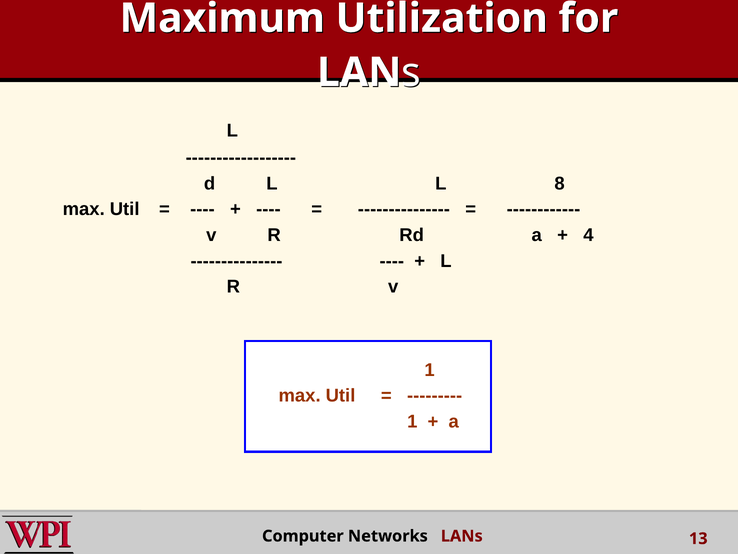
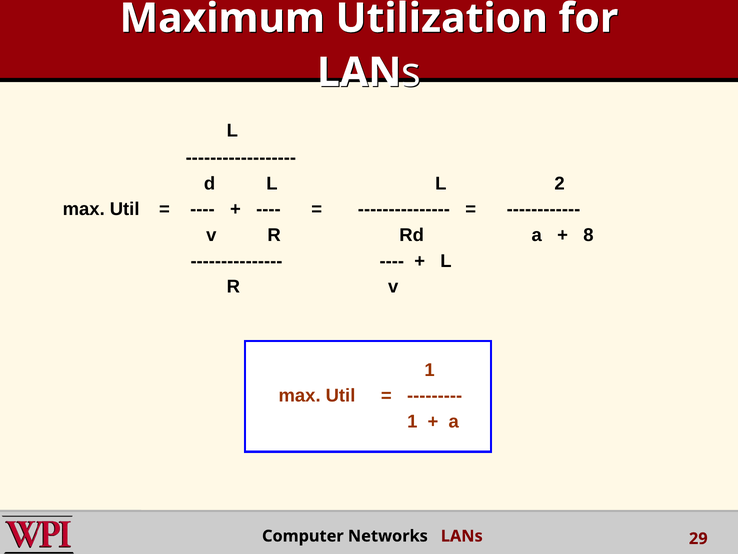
8: 8 -> 2
4: 4 -> 8
13: 13 -> 29
